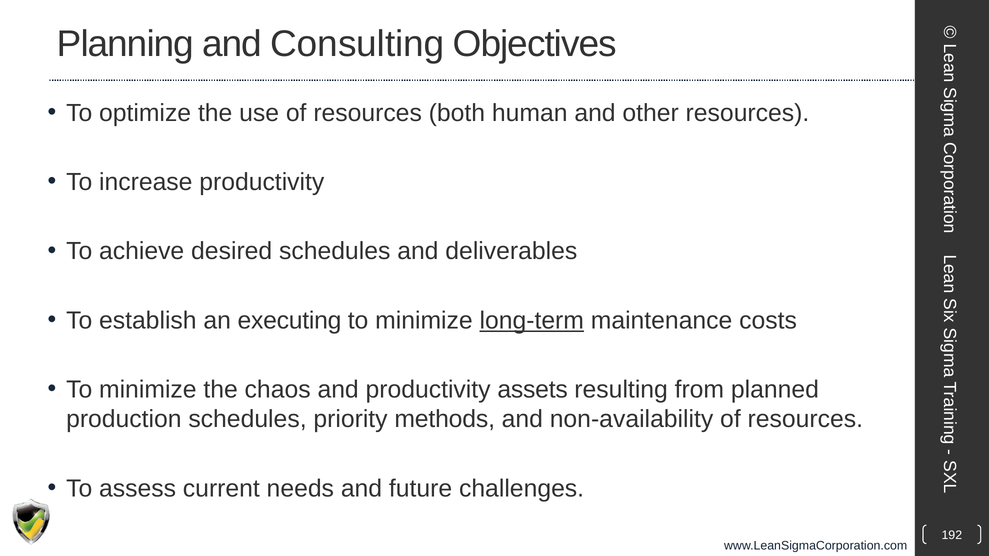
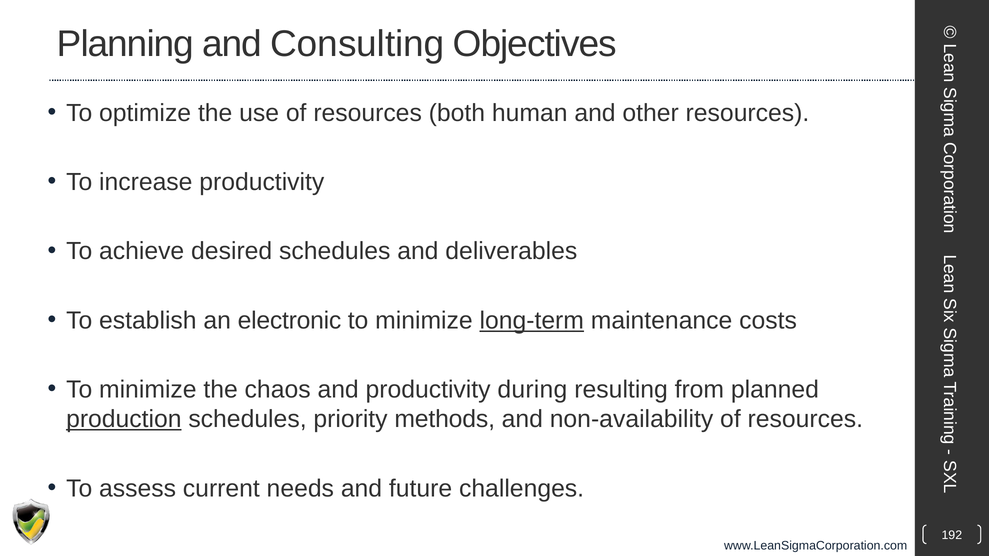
executing: executing -> electronic
assets: assets -> during
production underline: none -> present
